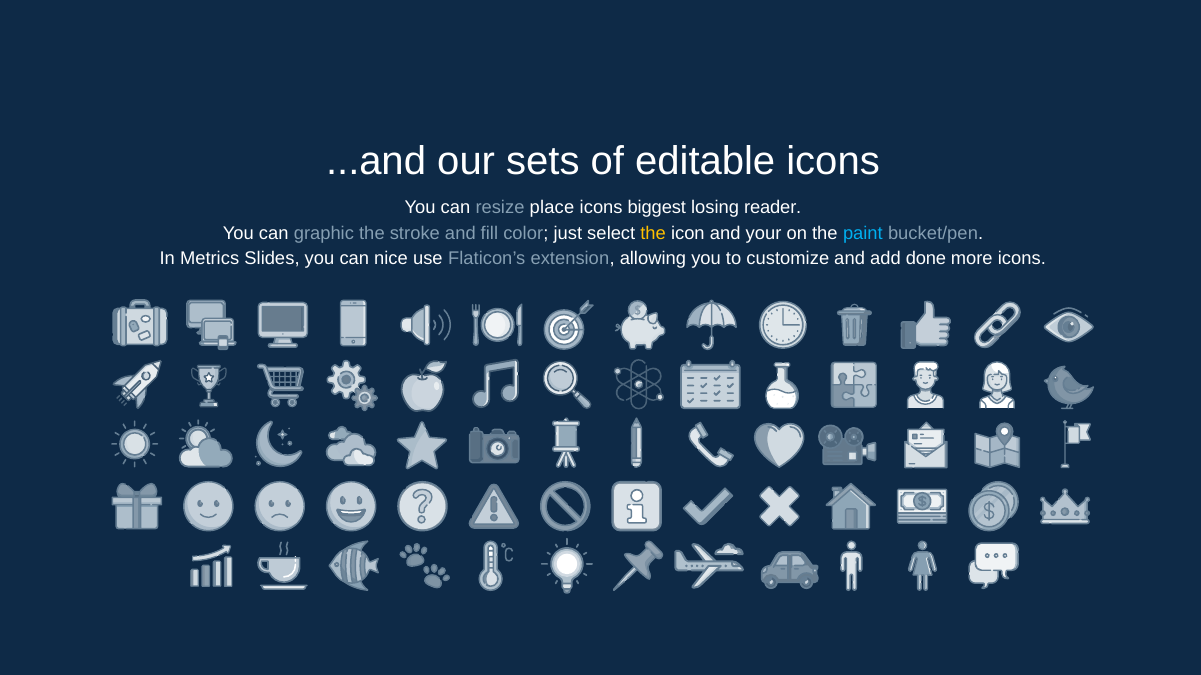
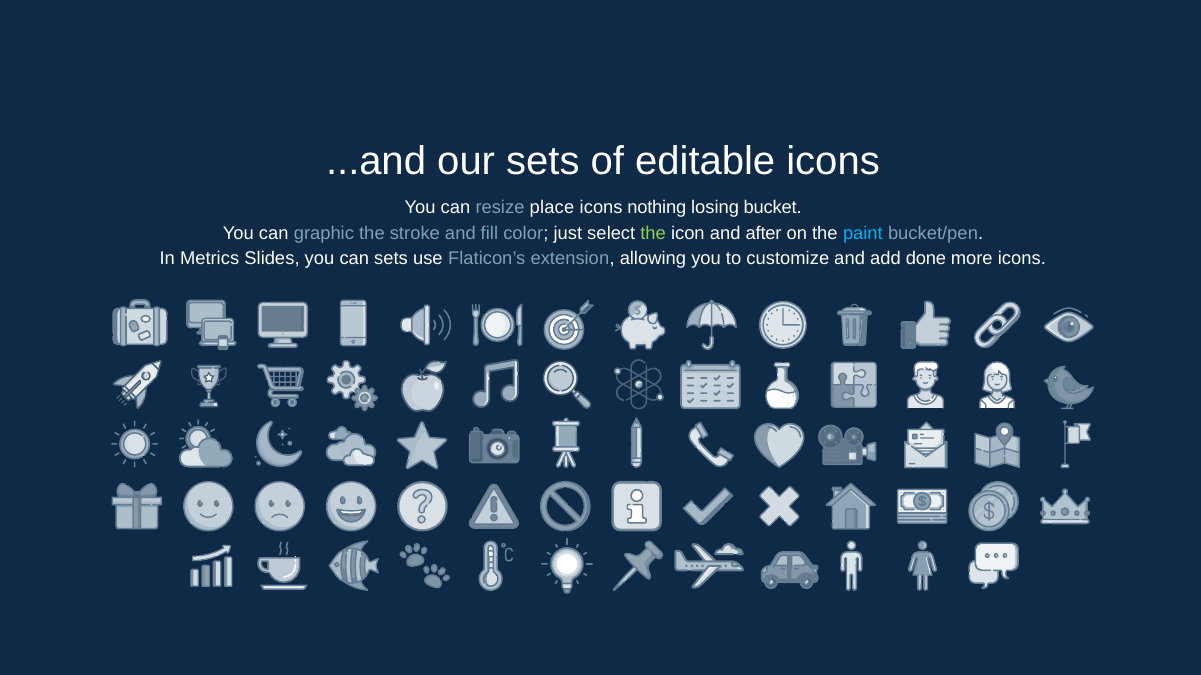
biggest: biggest -> nothing
reader: reader -> bucket
the at (653, 233) colour: yellow -> light green
your: your -> after
can nice: nice -> sets
